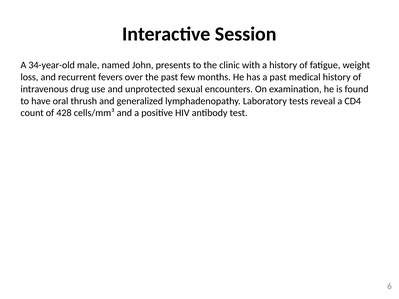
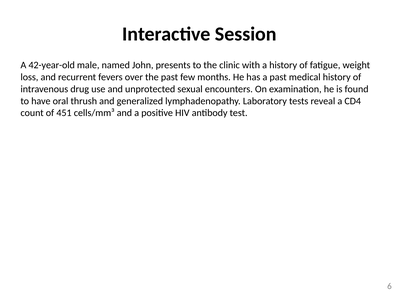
34-year-old: 34-year-old -> 42-year-old
428: 428 -> 451
